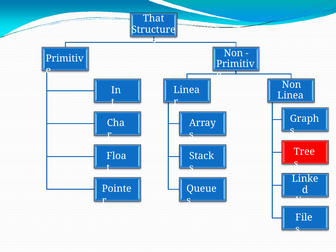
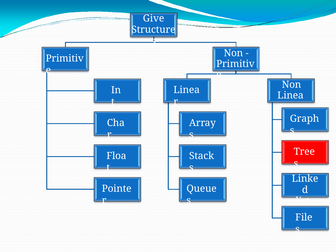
That: That -> Give
